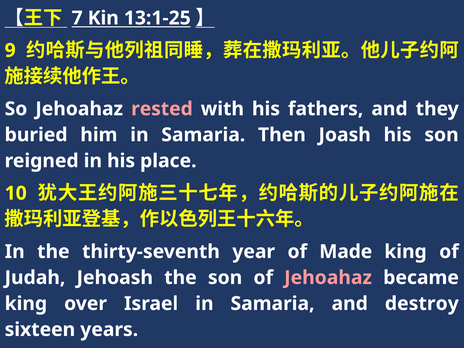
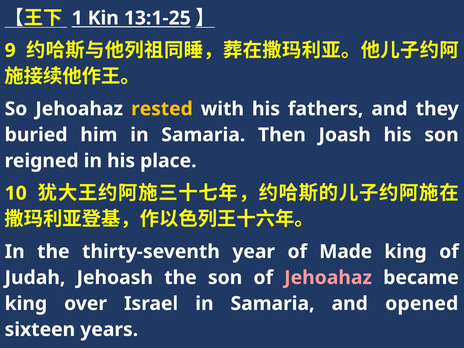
7: 7 -> 1
rested colour: pink -> yellow
destroy: destroy -> opened
